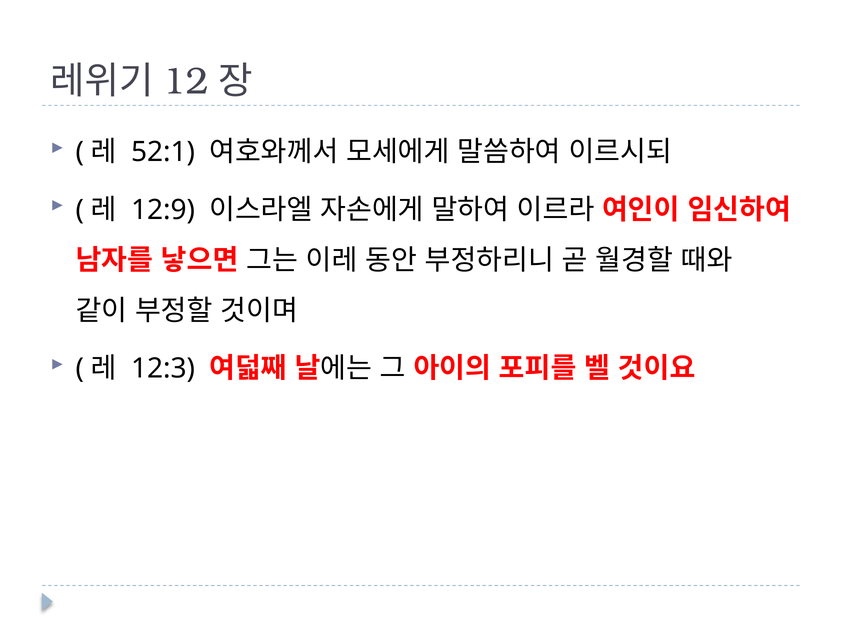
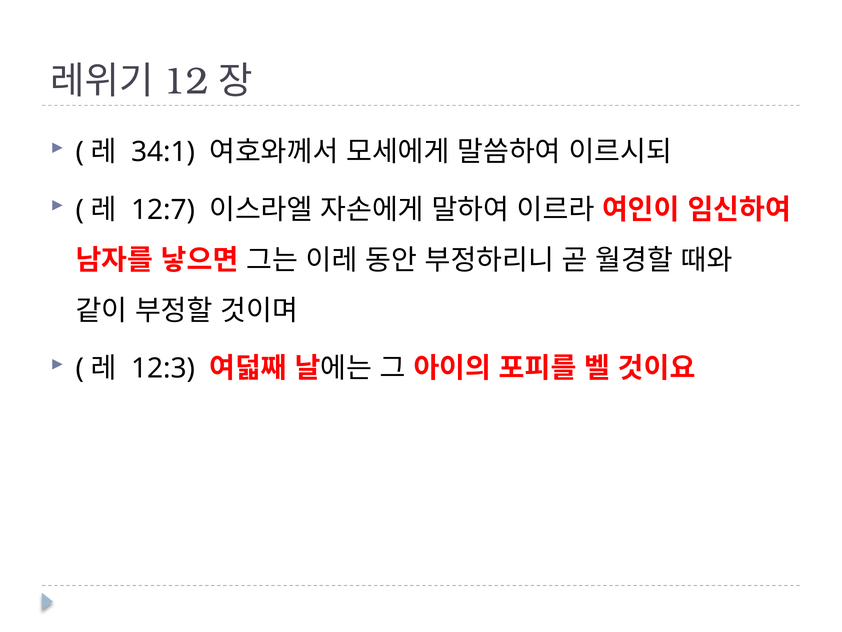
52:1: 52:1 -> 34:1
12:9: 12:9 -> 12:7
